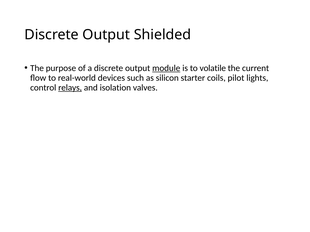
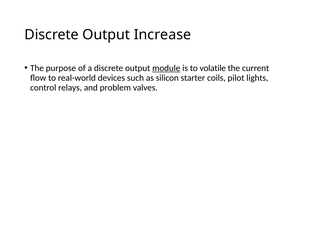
Shielded: Shielded -> Increase
relays underline: present -> none
isolation: isolation -> problem
